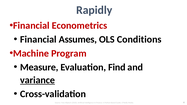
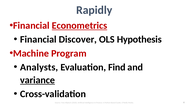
Econometrics underline: none -> present
Assumes: Assumes -> Discover
Conditions: Conditions -> Hypothesis
Measure: Measure -> Analysts
